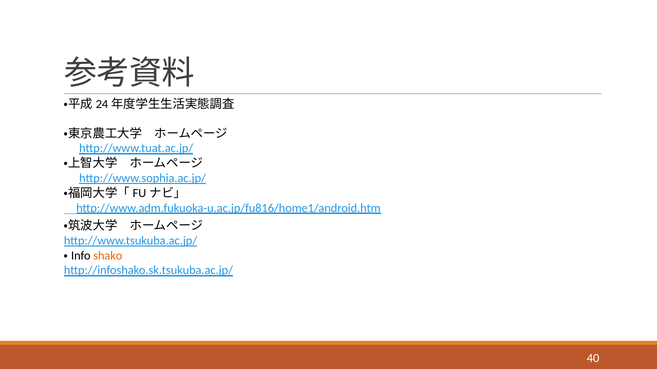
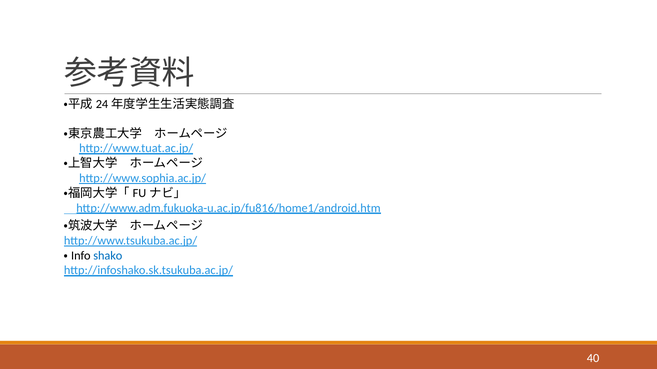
shako colour: orange -> blue
